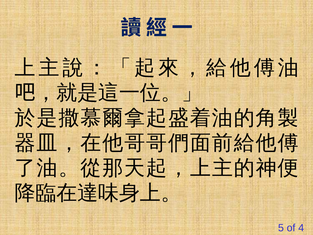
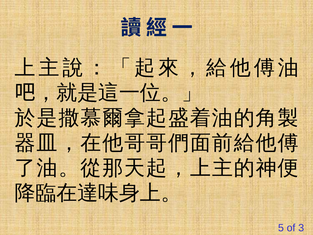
4: 4 -> 3
